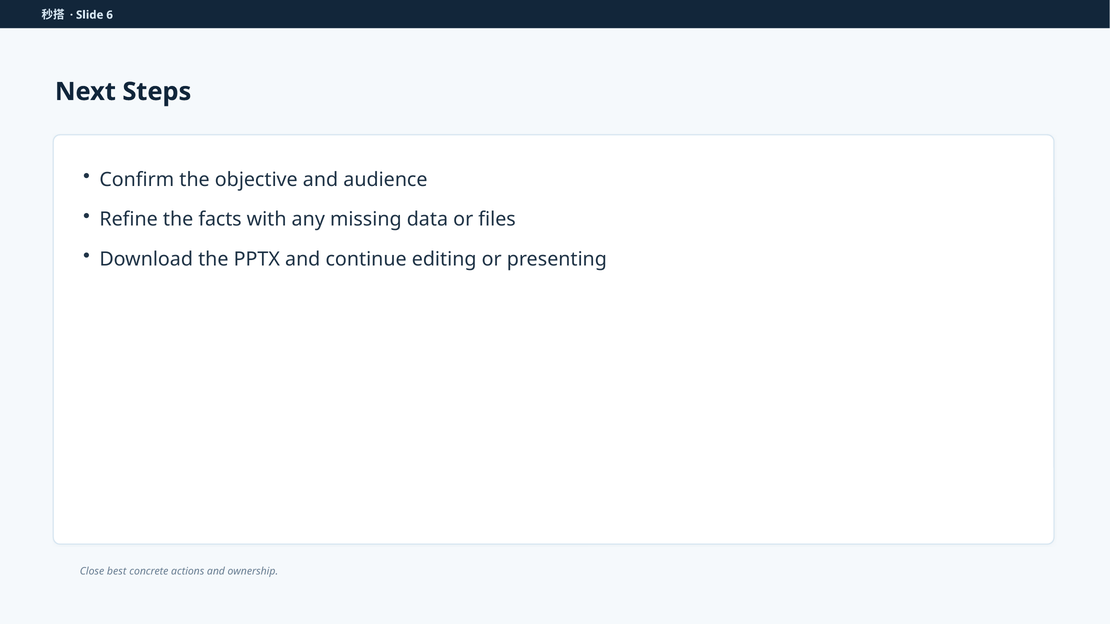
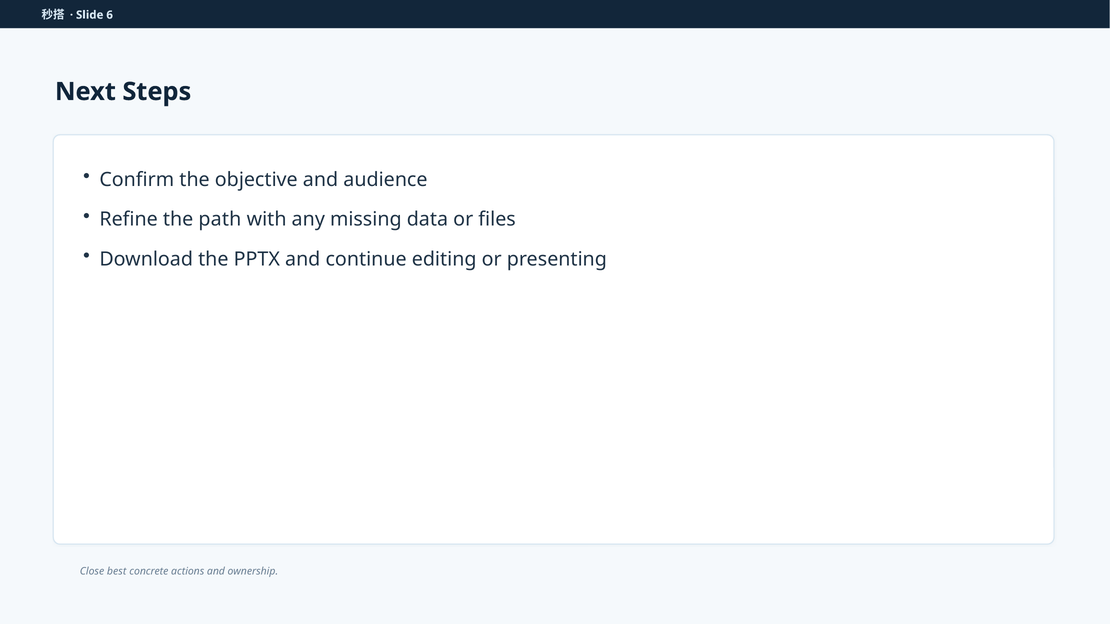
facts: facts -> path
